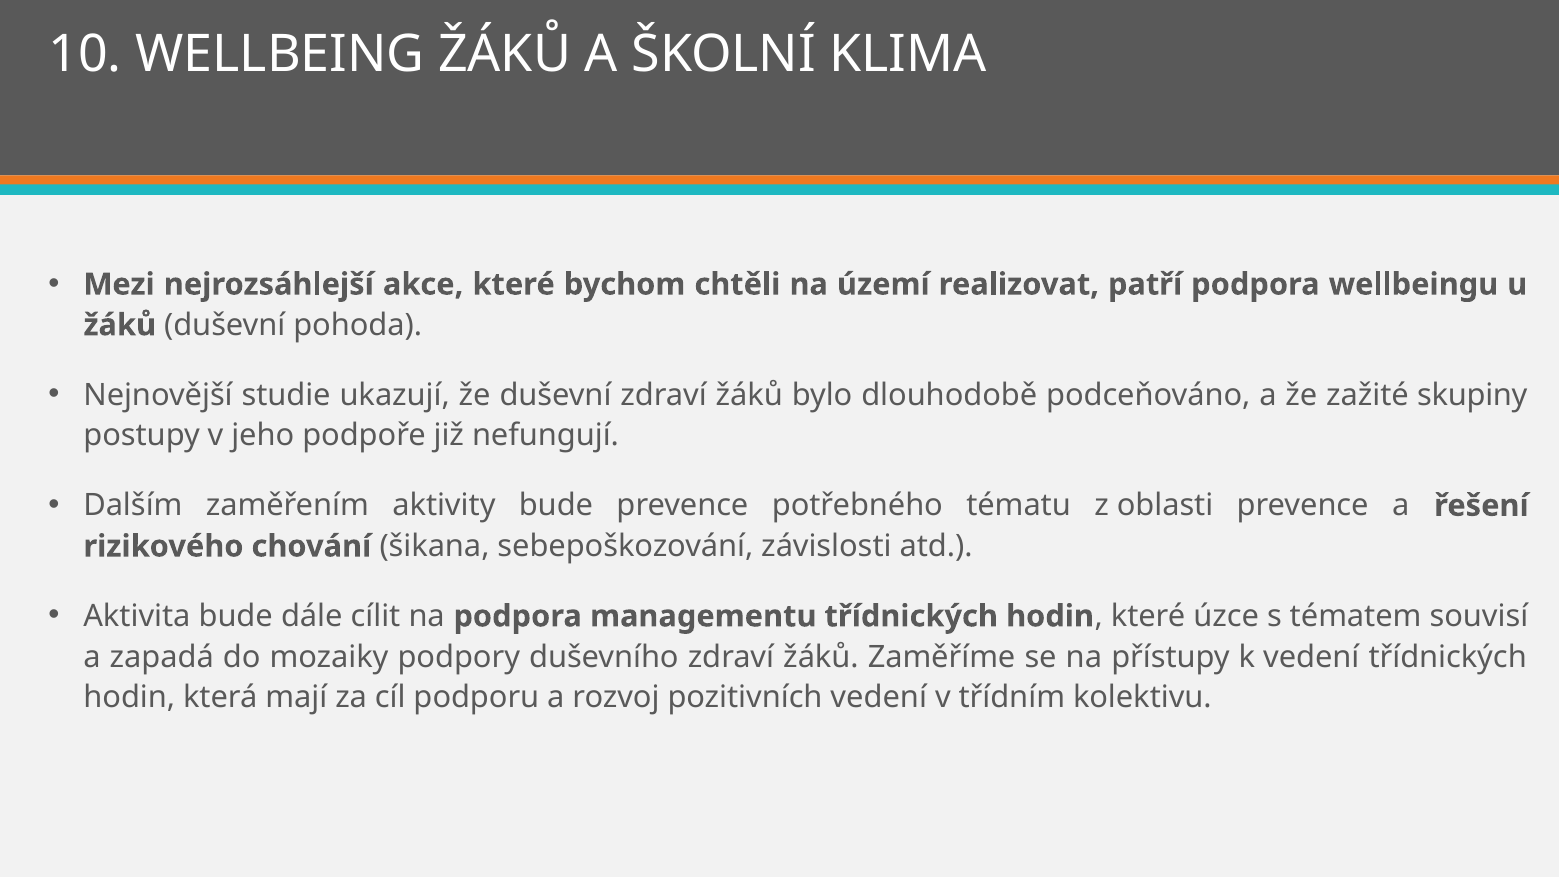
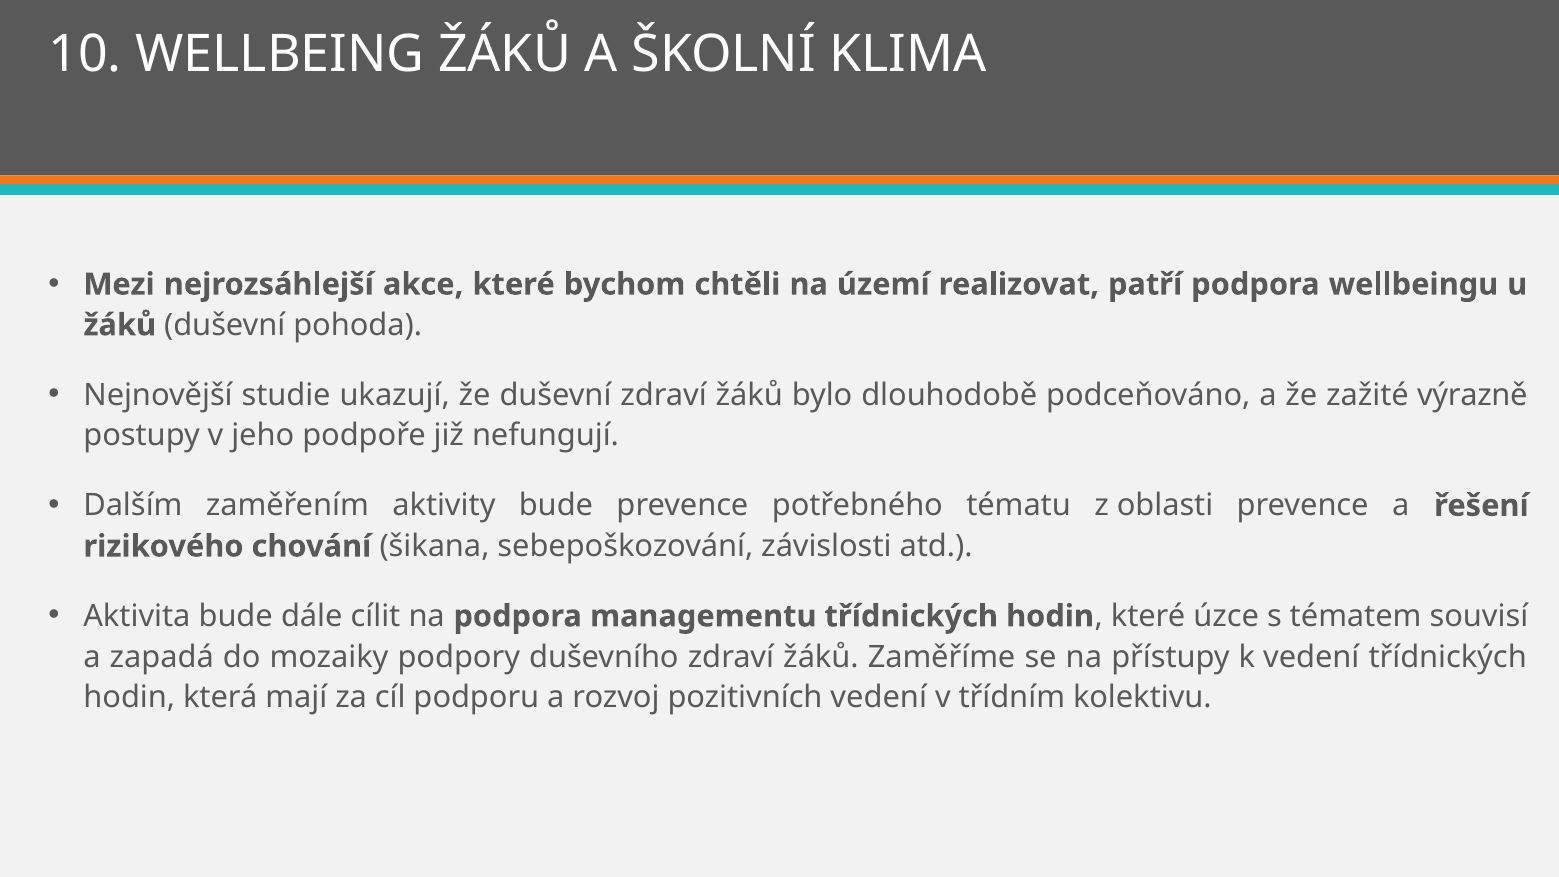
skupiny: skupiny -> výrazně
